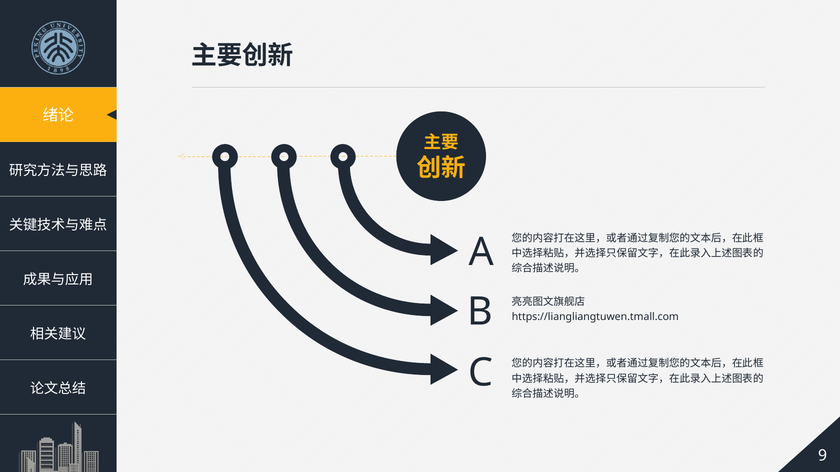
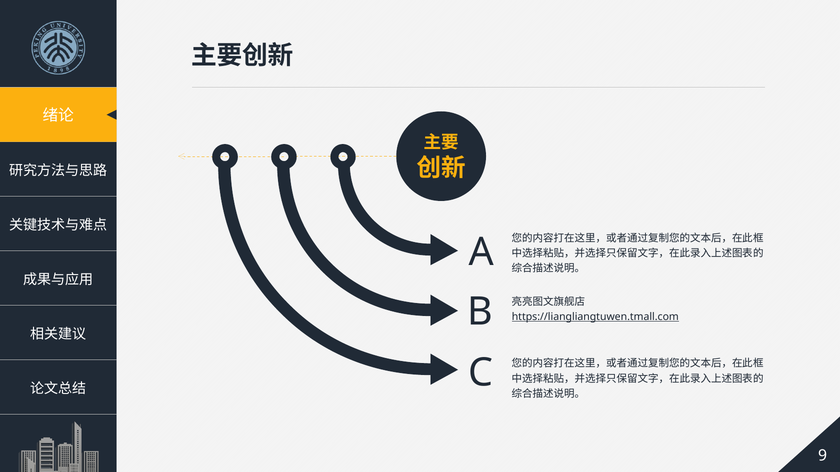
https://liangliangtuwen.tmall.com underline: none -> present
